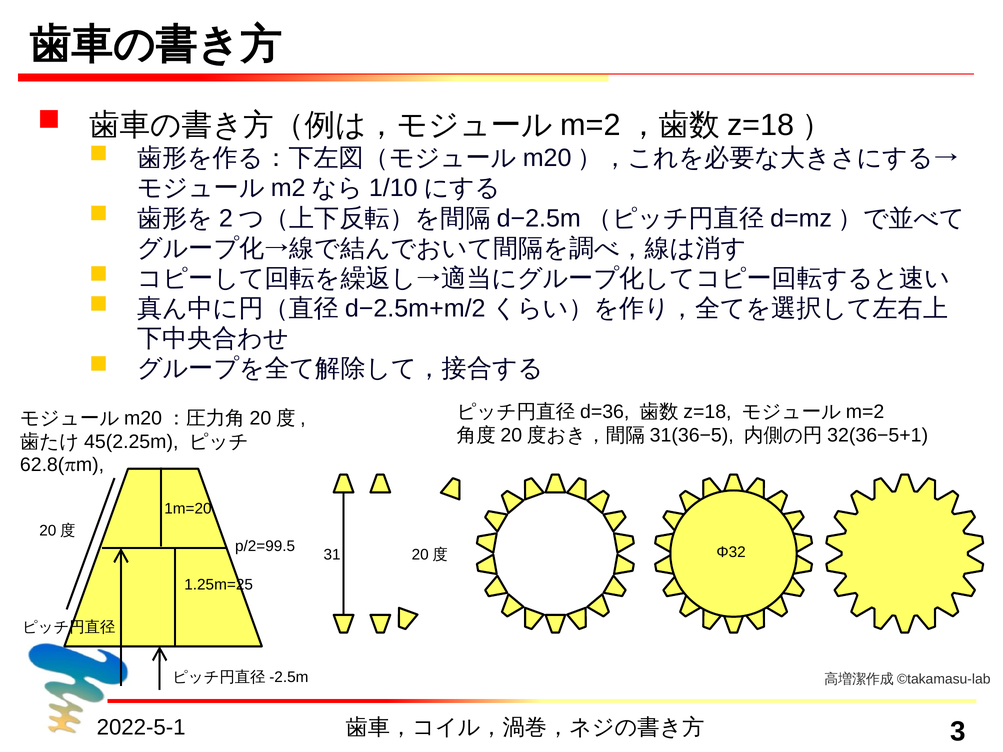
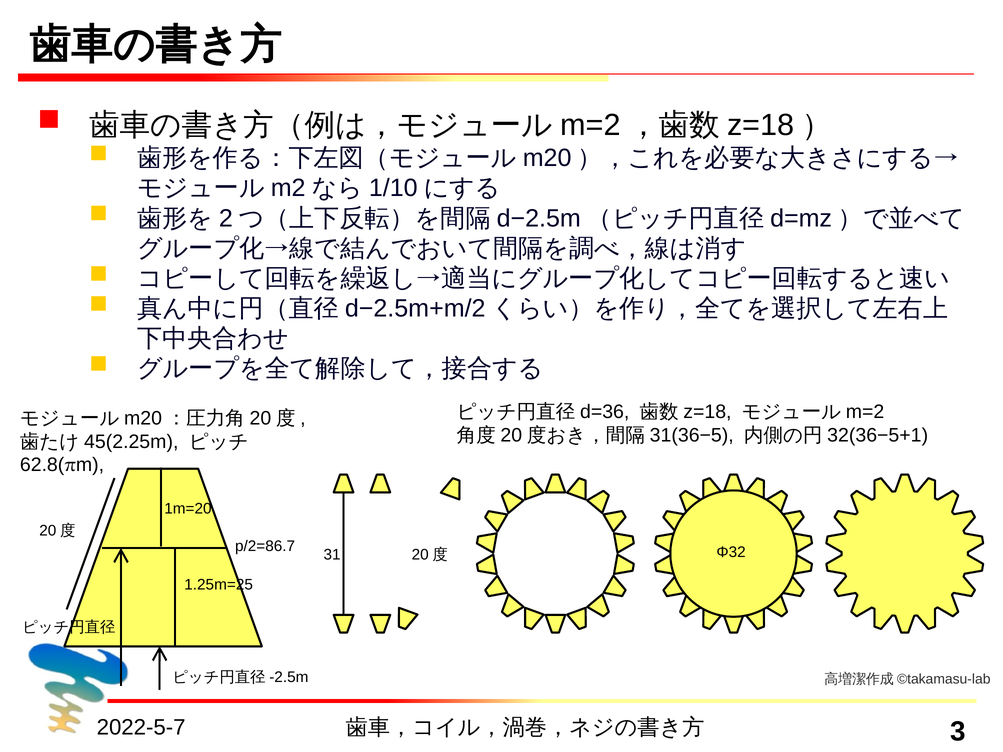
p/2=99.5: p/2=99.5 -> p/2=86.7
2022-5-1: 2022-5-1 -> 2022-5-7
